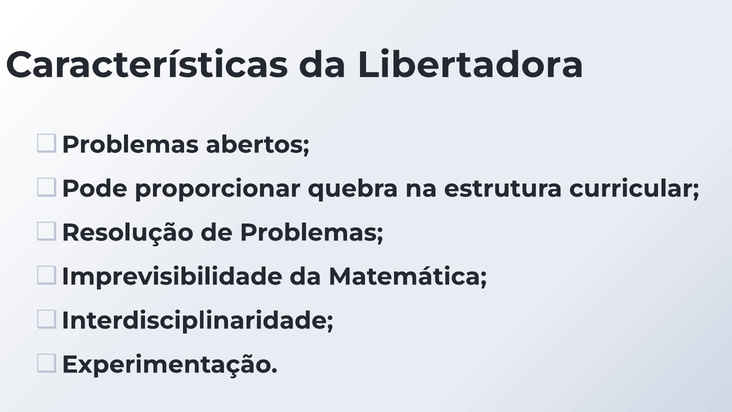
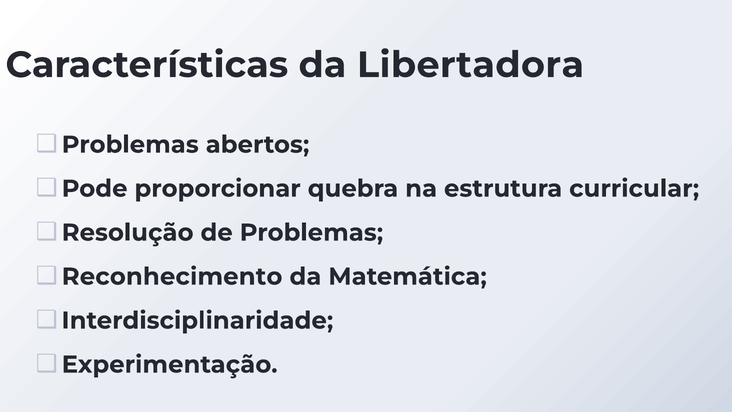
Imprevisibilidade: Imprevisibilidade -> Reconhecimento
